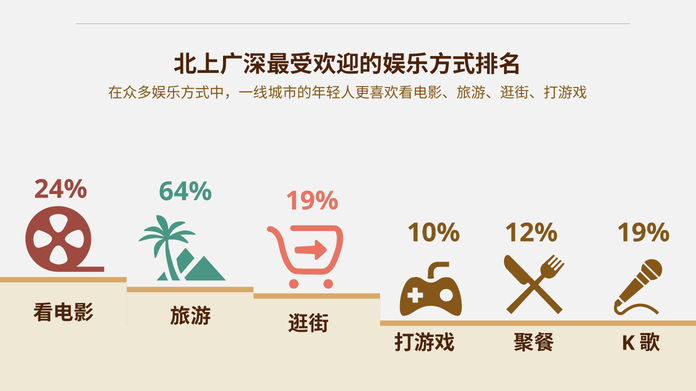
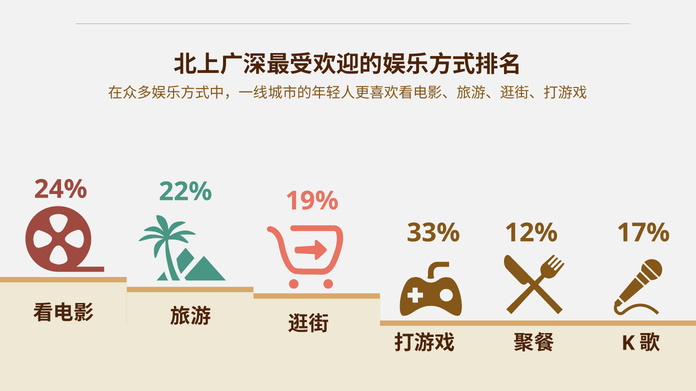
64%: 64% -> 22%
10%: 10% -> 33%
12% 19%: 19% -> 17%
